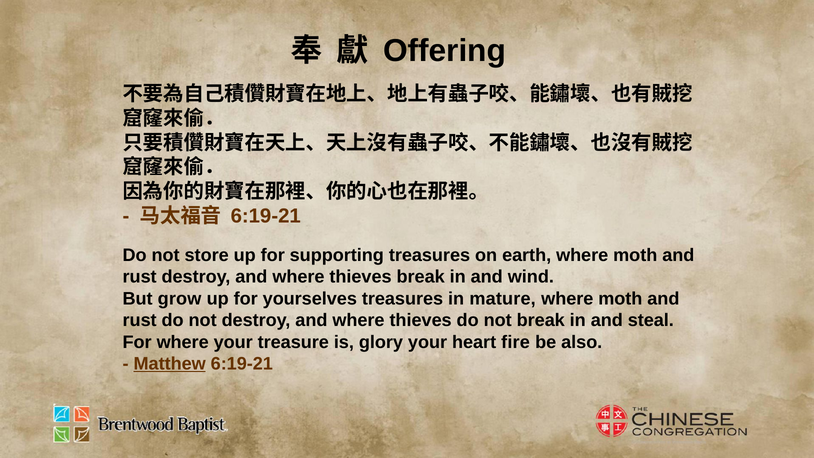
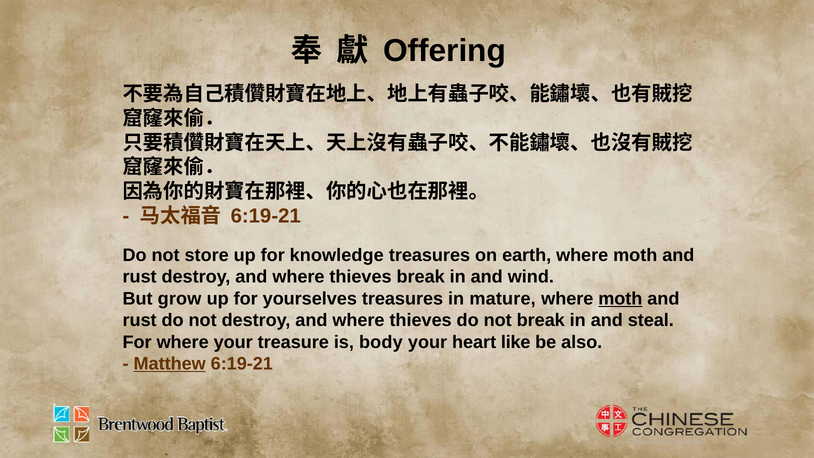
supporting: supporting -> knowledge
moth at (620, 299) underline: none -> present
glory: glory -> body
fire: fire -> like
